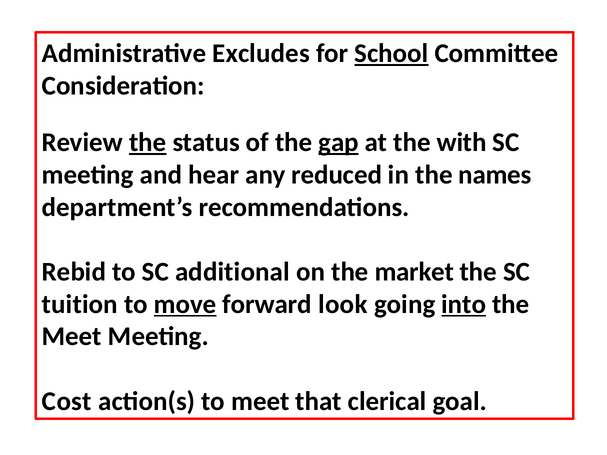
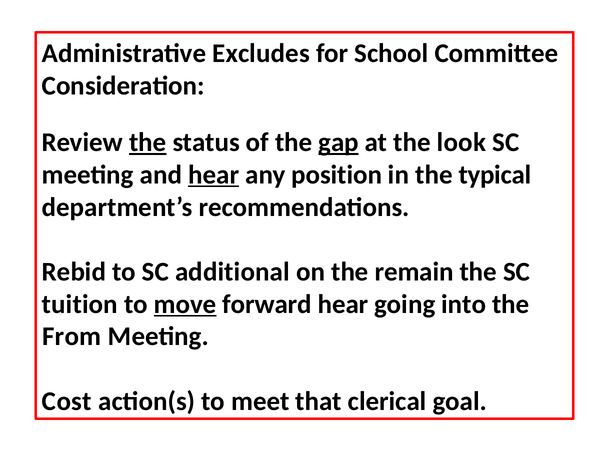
School underline: present -> none
with: with -> look
hear at (214, 175) underline: none -> present
reduced: reduced -> position
names: names -> typical
market: market -> remain
forward look: look -> hear
into underline: present -> none
Meet at (72, 337): Meet -> From
